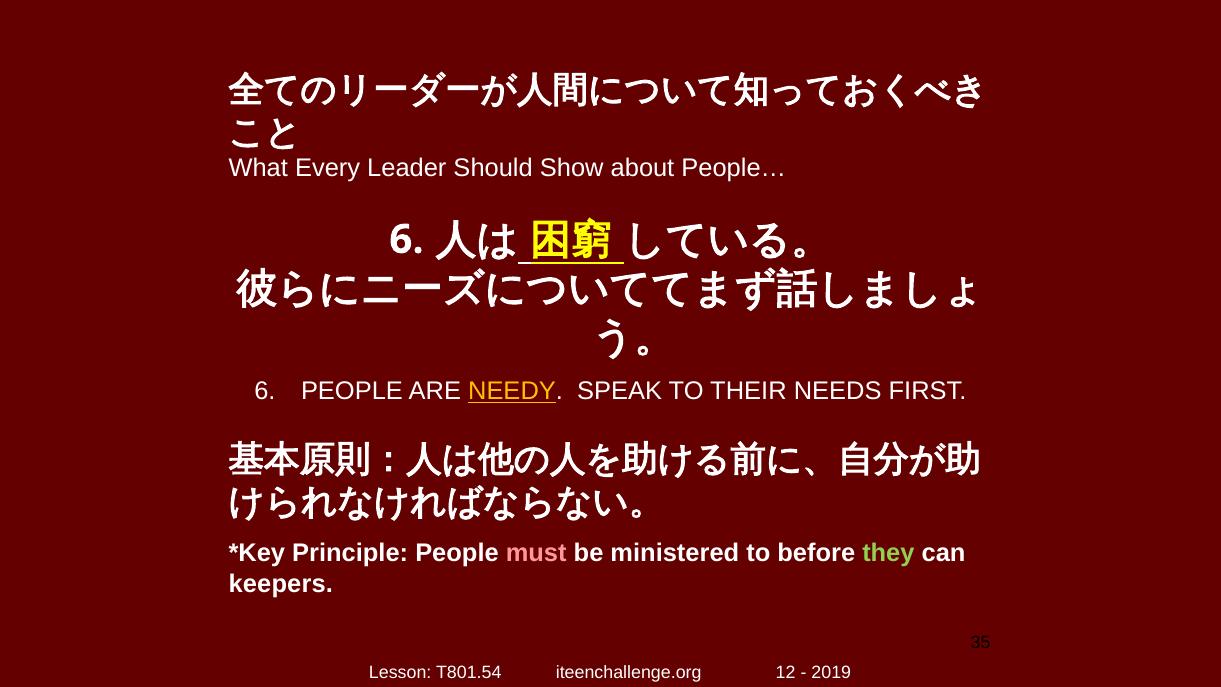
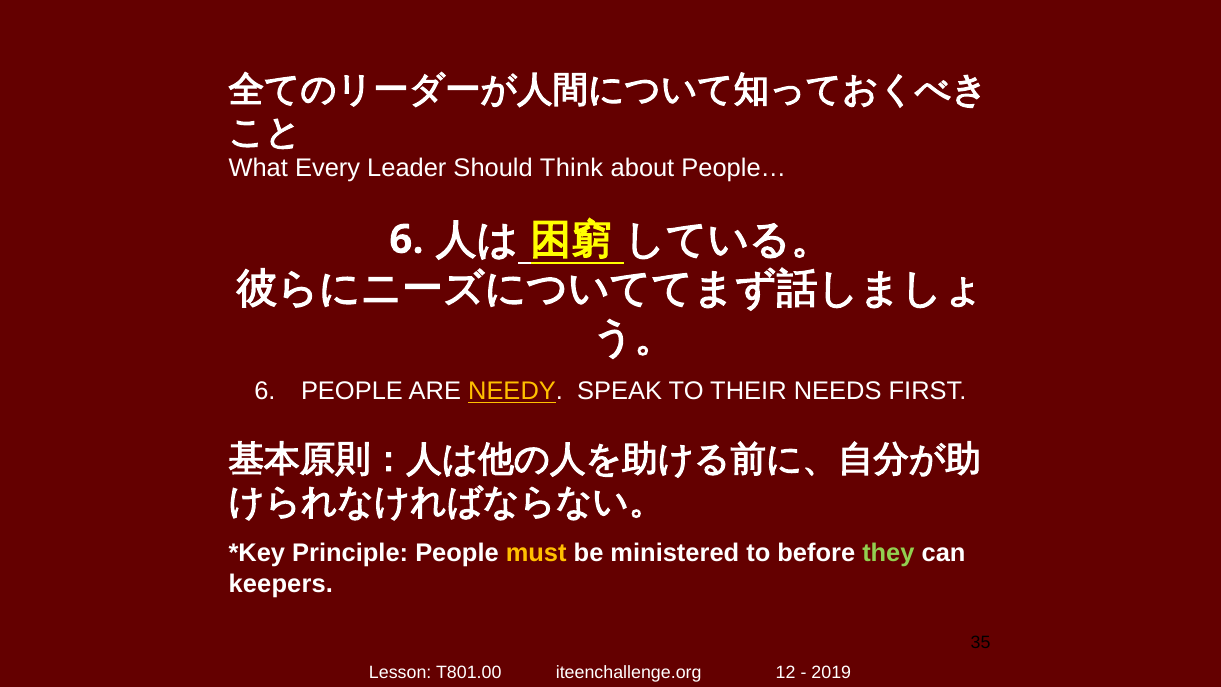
Show: Show -> Think
must colour: pink -> yellow
T801.54: T801.54 -> T801.00
